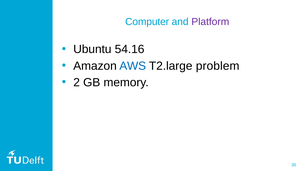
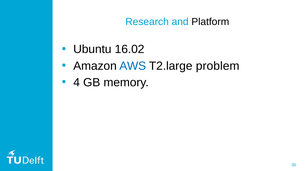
Computer: Computer -> Research
Platform colour: purple -> black
54.16: 54.16 -> 16.02
2: 2 -> 4
